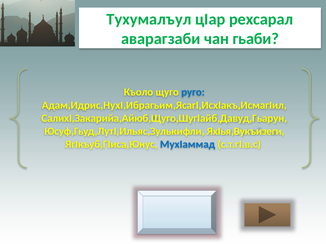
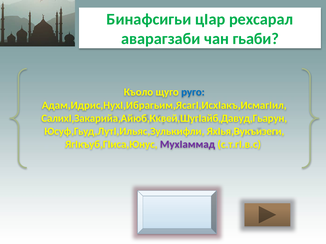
Тухумалъул: Тухумалъул -> Бинафсигьи
СалихI,Закарийа,Айюб,Щуго,ШугIайб,Давуд,Гьарун: СалихI,Закарийа,Айюб,Щуго,ШугIайб,Давуд,Гьарун -> СалихI,Закарийа,Айюб,Кквей,ШугIайб,Давуд,Гьарун
МухIаммад colour: blue -> purple
